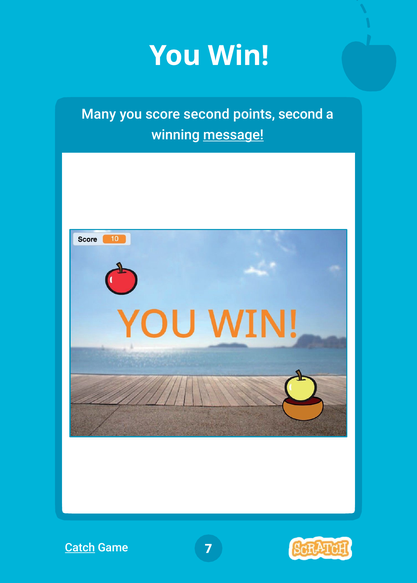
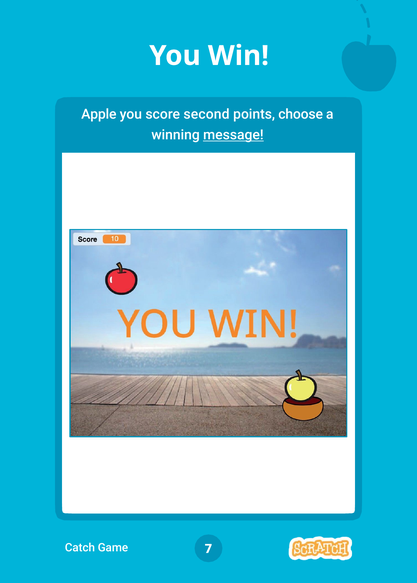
Many: Many -> Apple
points second: second -> choose
Catch underline: present -> none
